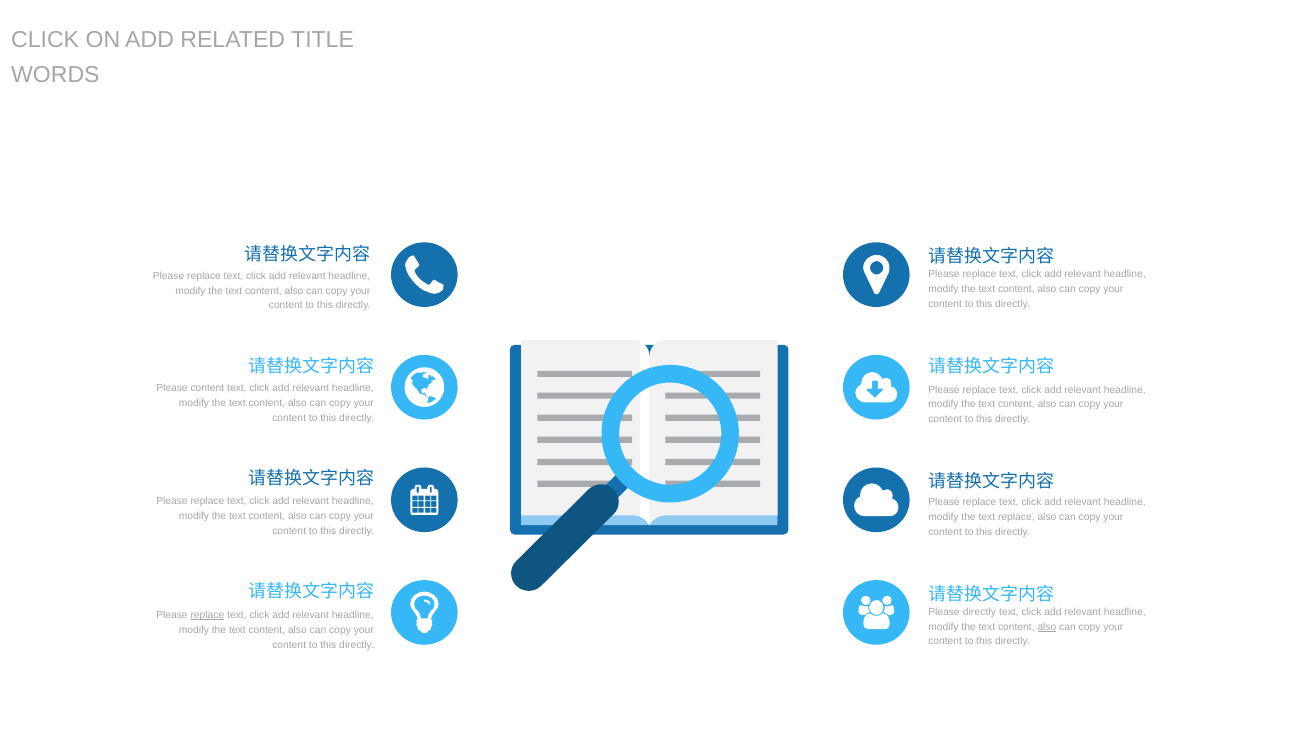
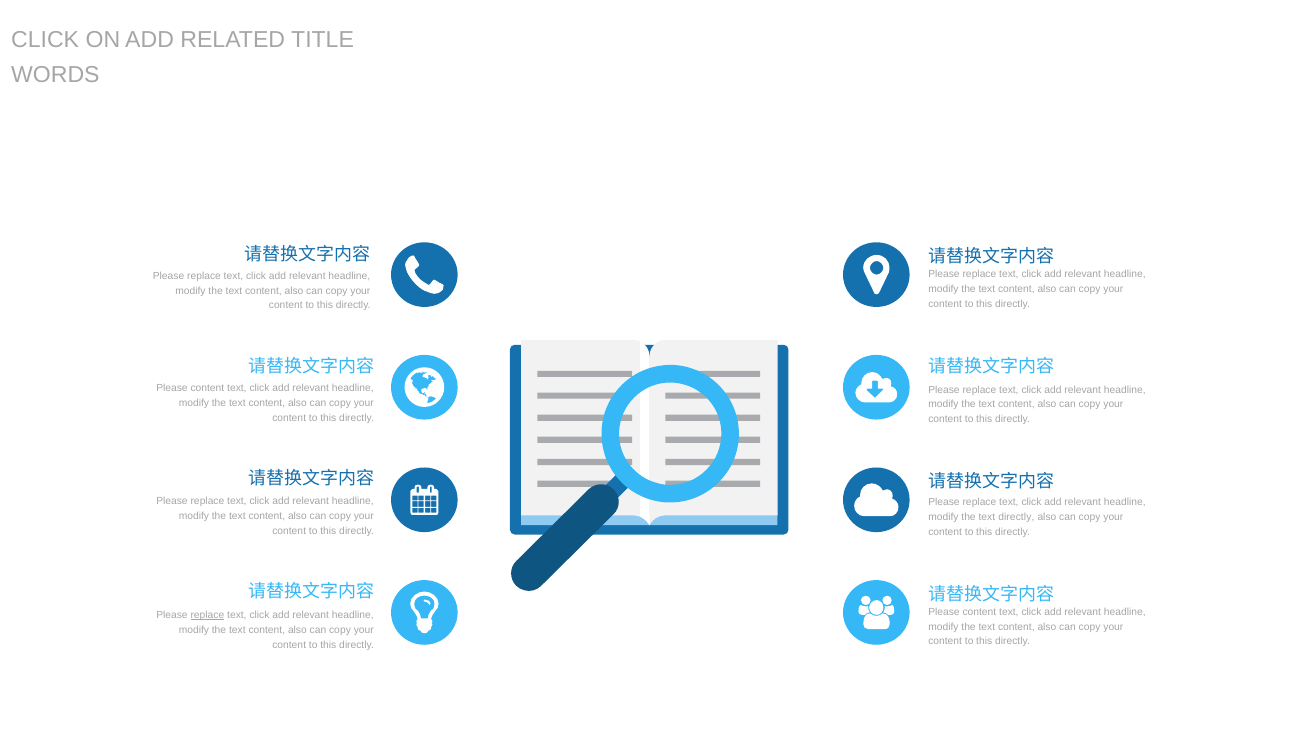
text replace: replace -> directly
directly at (979, 613): directly -> content
also at (1047, 627) underline: present -> none
